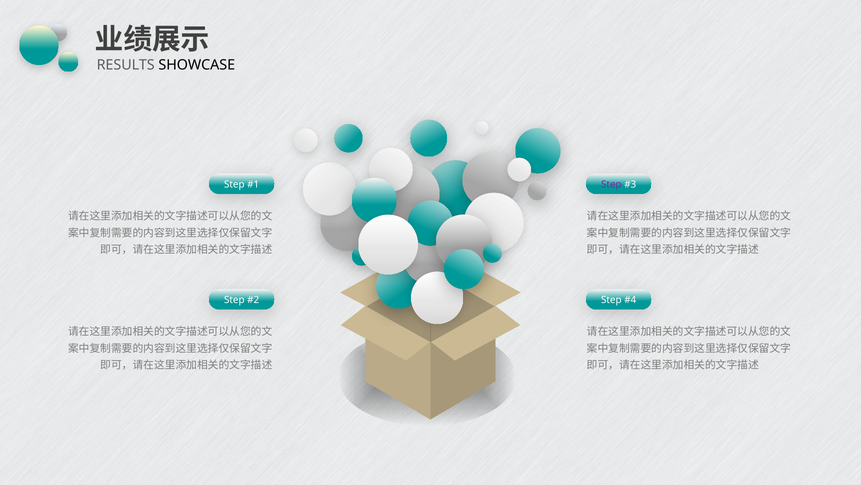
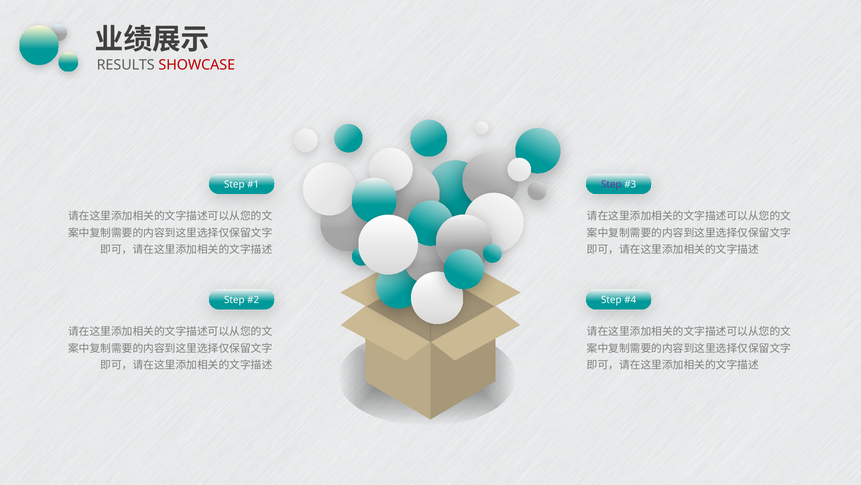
SHOWCASE colour: black -> red
